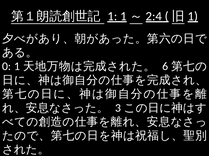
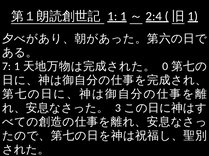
0: 0 -> 7
6: 6 -> 0
